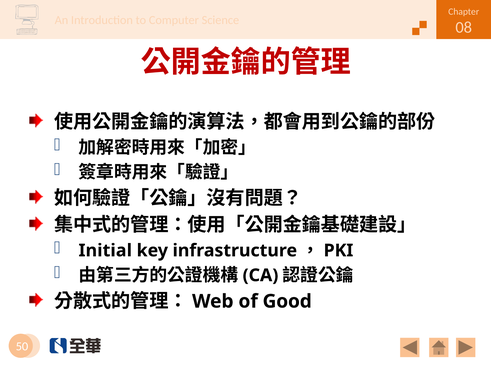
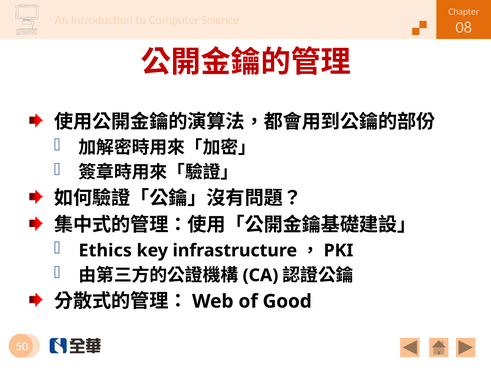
Initial: Initial -> Ethics
